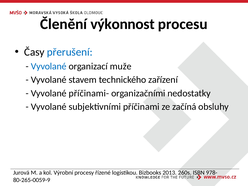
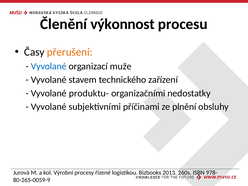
přerušení colour: blue -> orange
příčinami-: příčinami- -> produktu-
začíná: začíná -> plnění
